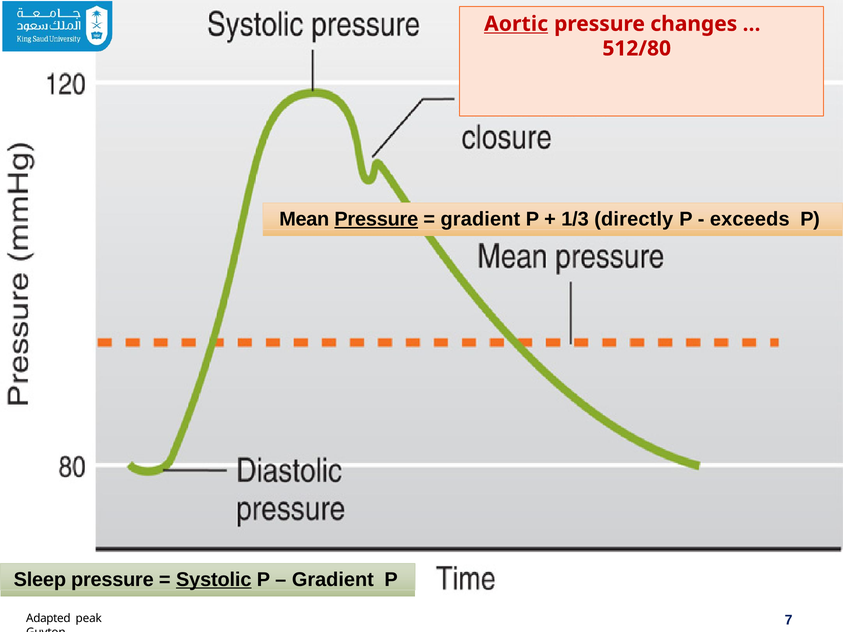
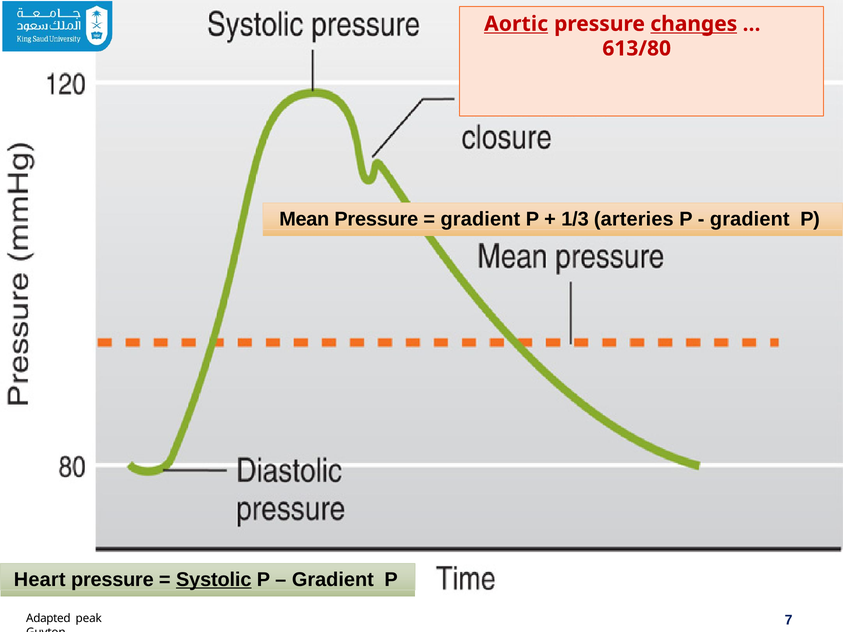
changes underline: none -> present
512/80: 512/80 -> 613/80
Pressure at (376, 219) underline: present -> none
directly: directly -> arteries
exceeds at (750, 219): exceeds -> gradient
Sleep: Sleep -> Heart
